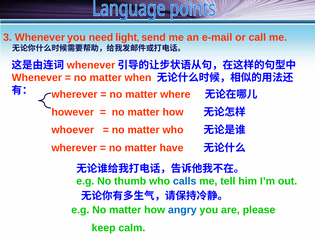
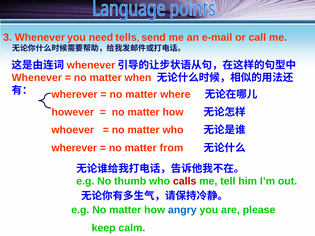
light: light -> tells
have: have -> from
calls colour: blue -> red
